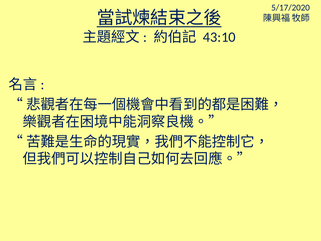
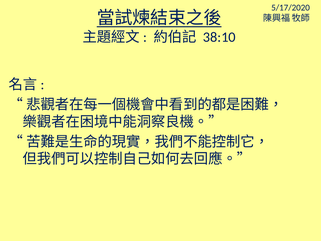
43:10: 43:10 -> 38:10
